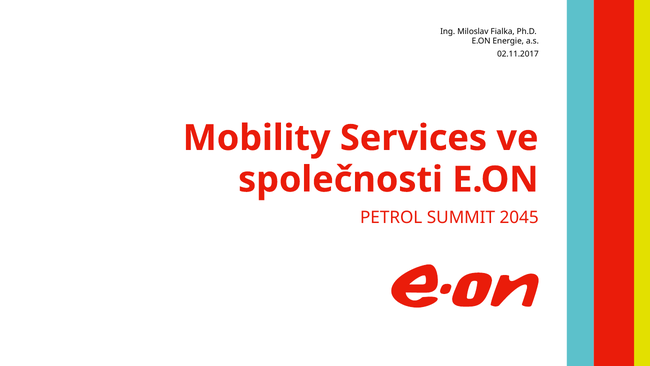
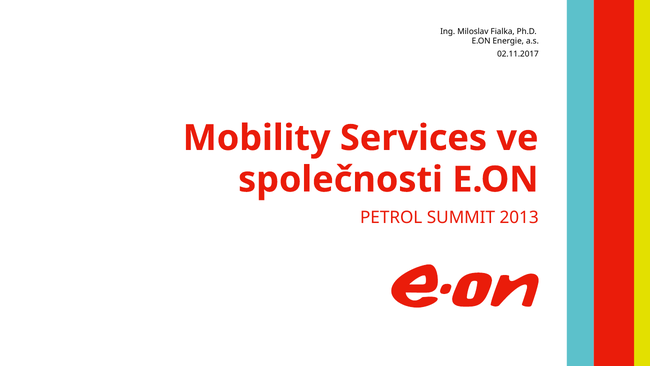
2045: 2045 -> 2013
